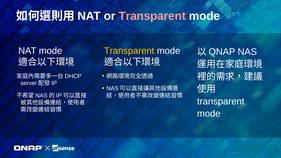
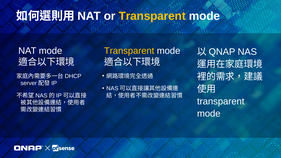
Transparent at (152, 16) colour: pink -> yellow
